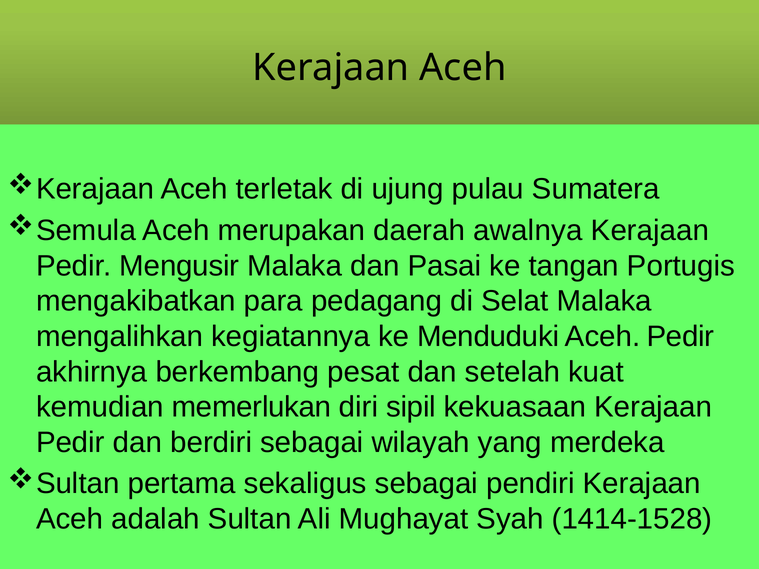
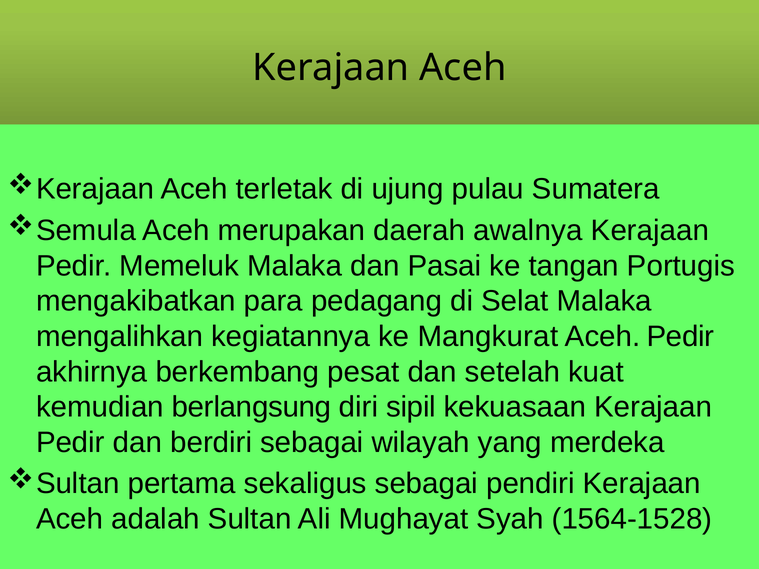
Mengusir: Mengusir -> Memeluk
Menduduki: Menduduki -> Mangkurat
memerlukan: memerlukan -> berlangsung
1414-1528: 1414-1528 -> 1564-1528
